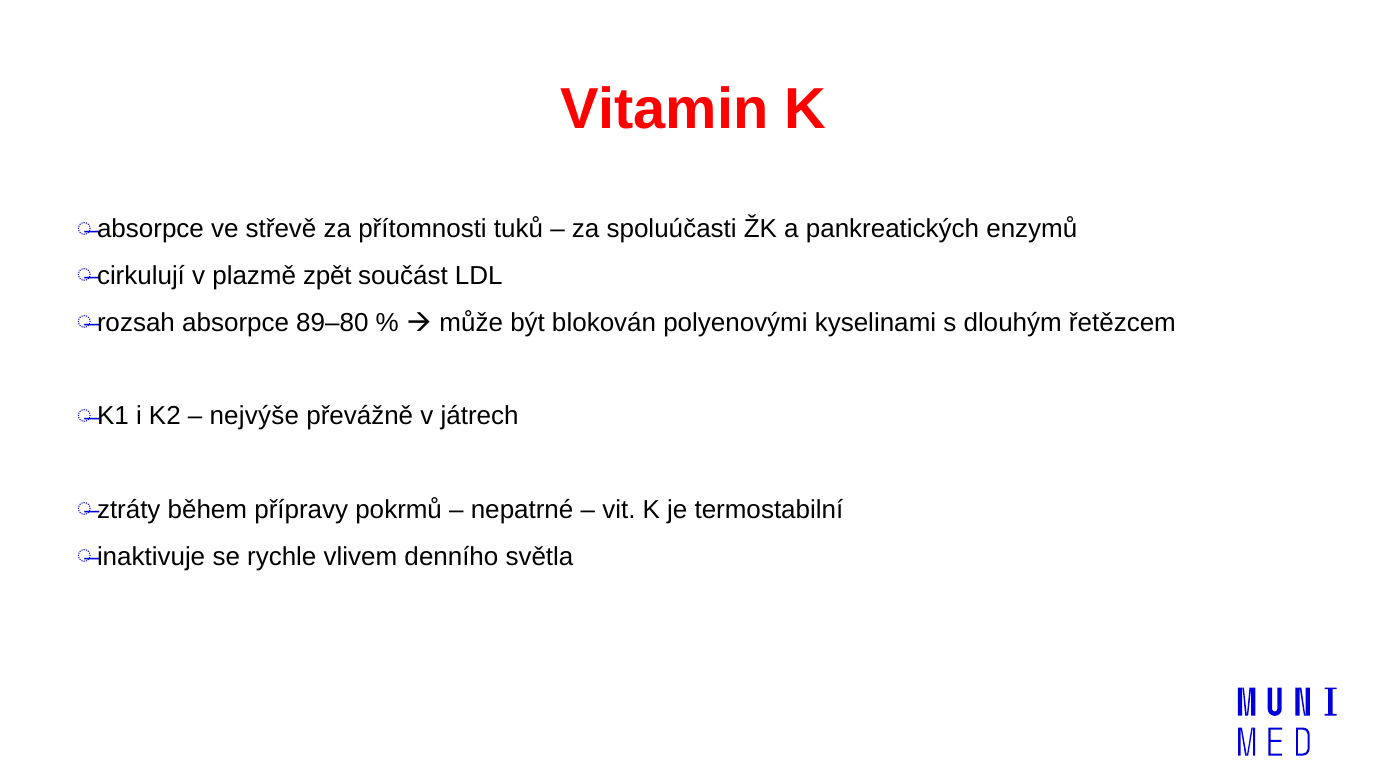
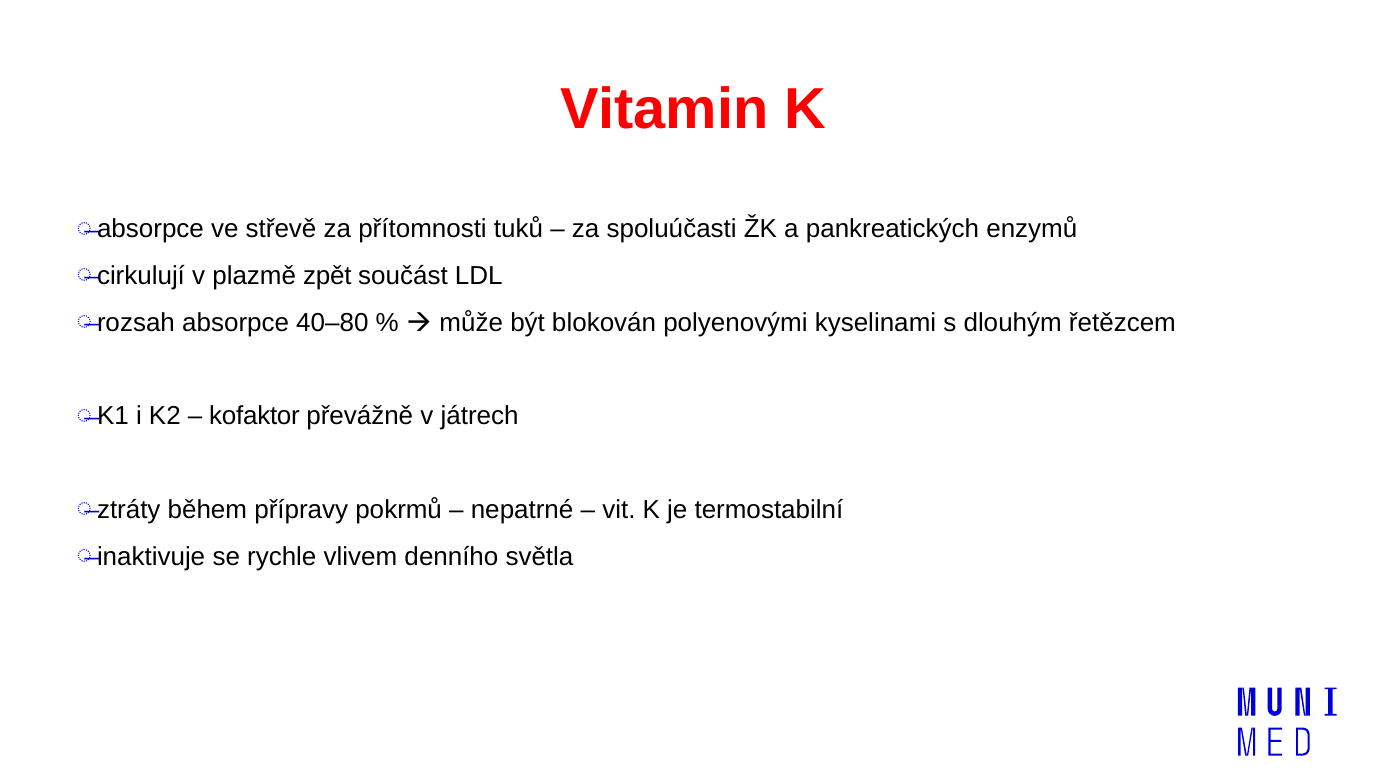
89–80: 89–80 -> 40–80
nejvýše: nejvýše -> kofaktor
